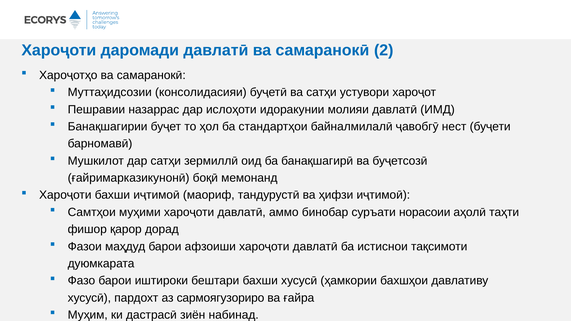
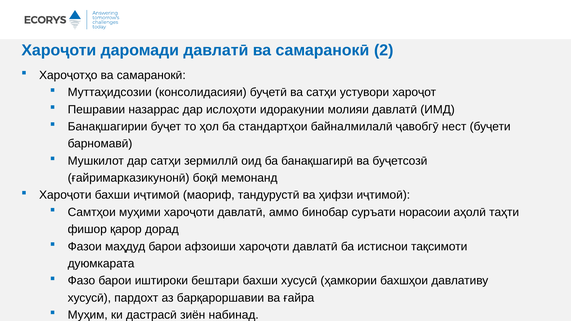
сармоягузориро: сармоягузориро -> барқароршавии
